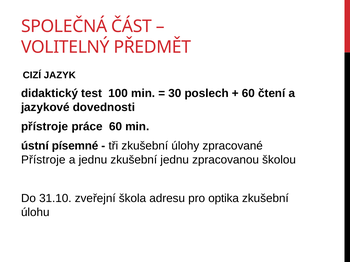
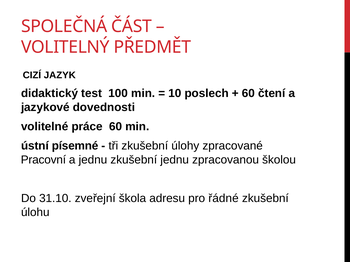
30: 30 -> 10
přístroje at (45, 127): přístroje -> volitelné
Přístroje at (43, 160): Přístroje -> Pracovní
optika: optika -> řádné
